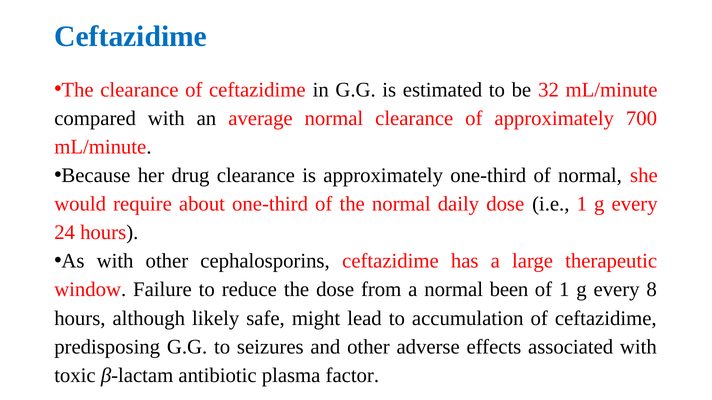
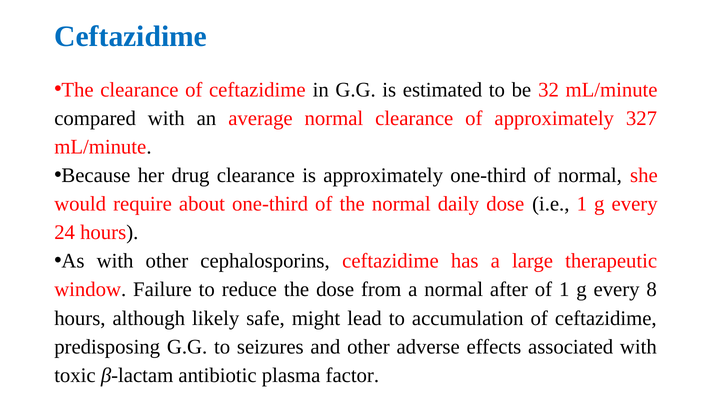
700: 700 -> 327
been: been -> after
